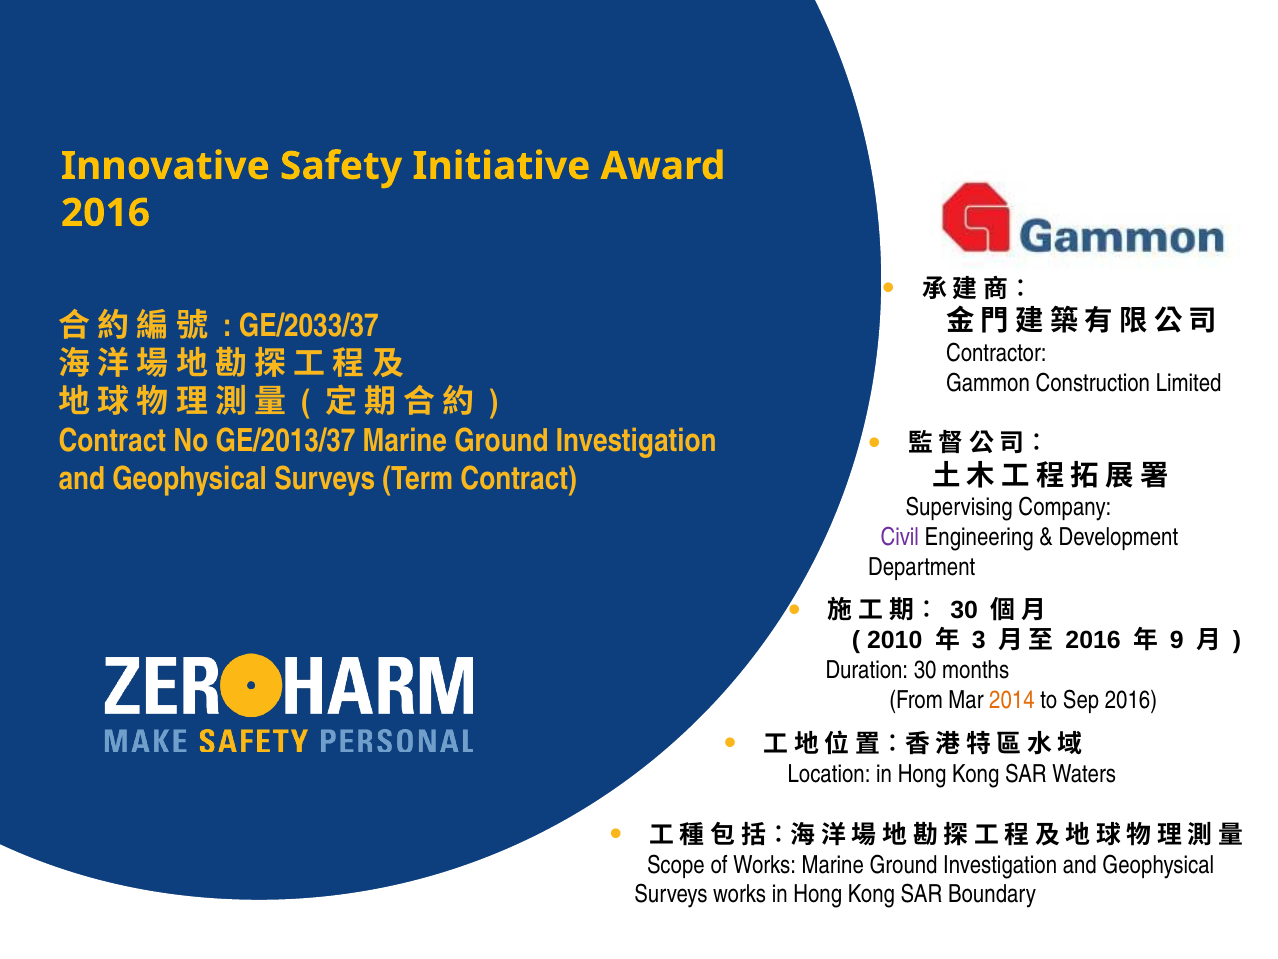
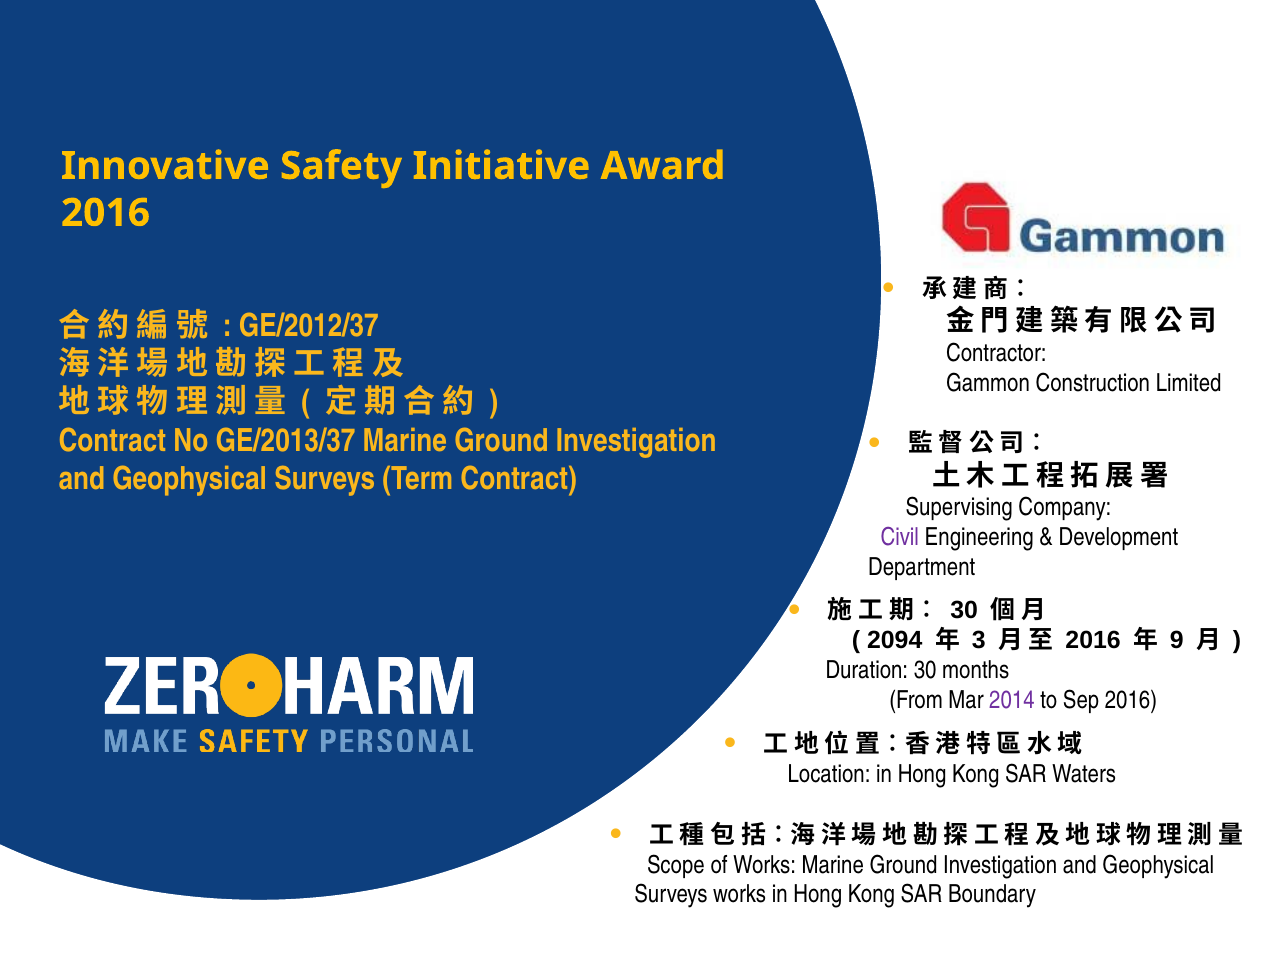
GE/2033/37: GE/2033/37 -> GE/2012/37
2010: 2010 -> 2094
2014 colour: orange -> purple
